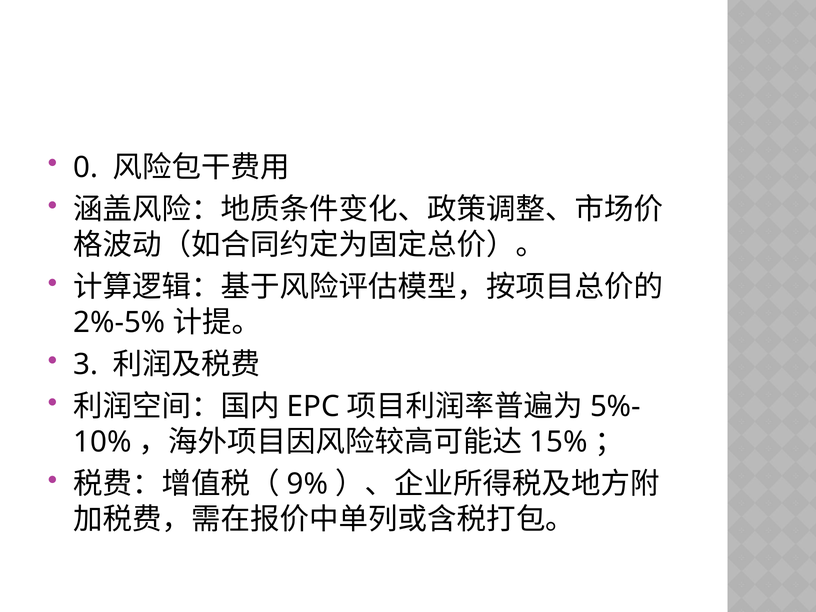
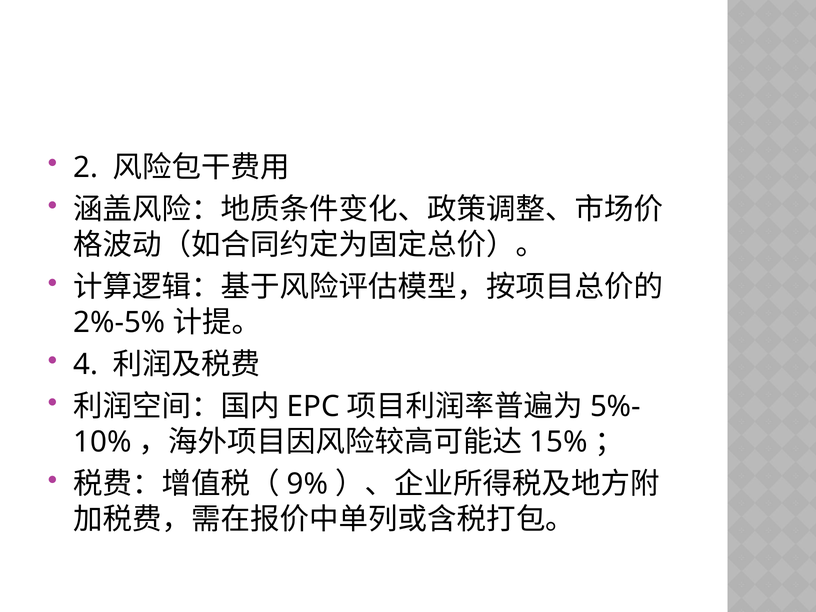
0: 0 -> 2
3: 3 -> 4
